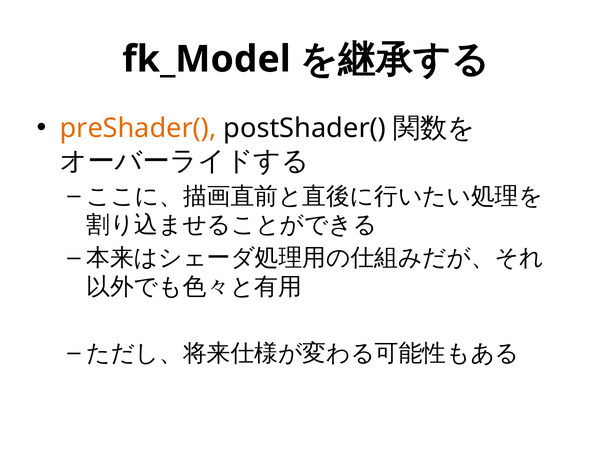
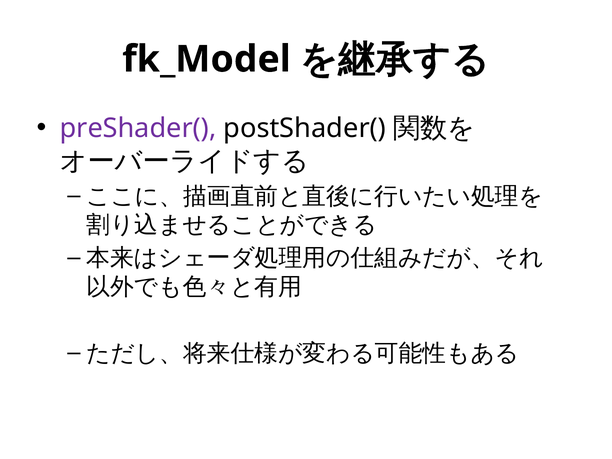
preShader( colour: orange -> purple
